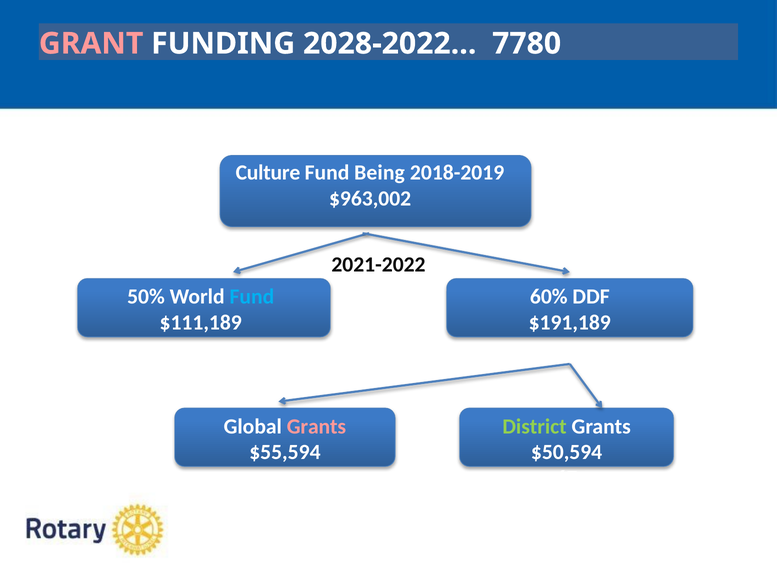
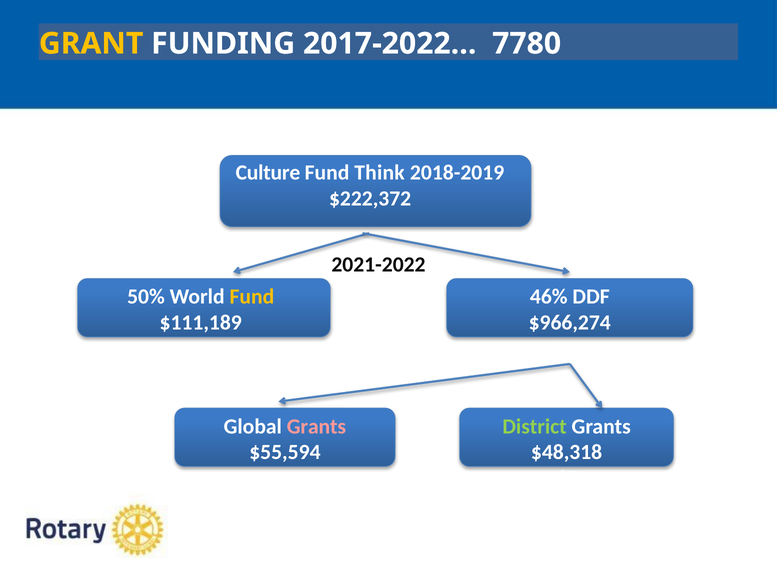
GRANT colour: pink -> yellow
2028-2022…: 2028-2022… -> 2017-2022…
Being: Being -> Think
$963,002: $963,002 -> $222,372
Fund at (252, 297) colour: light blue -> yellow
60%: 60% -> 46%
$191,189: $191,189 -> $966,274
$50,594: $50,594 -> $48,318
